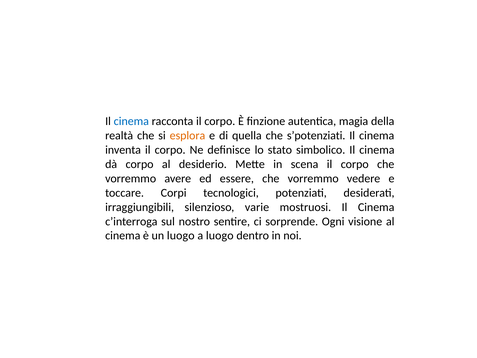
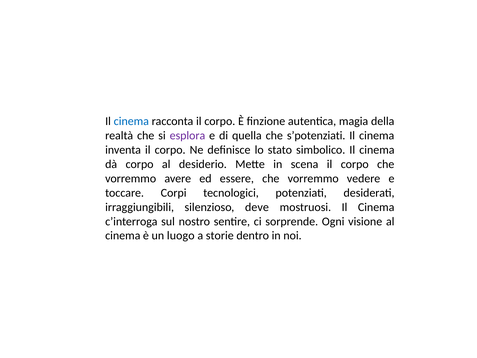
esplora colour: orange -> purple
varie: varie -> deve
a luogo: luogo -> storie
